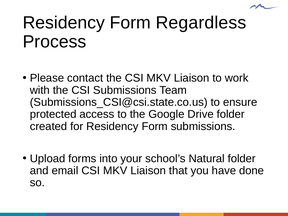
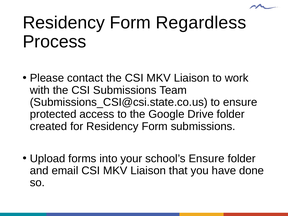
school’s Natural: Natural -> Ensure
